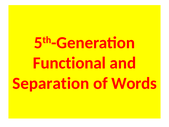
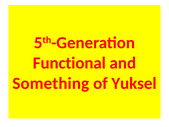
Separation: Separation -> Something
Words: Words -> Yuksel
